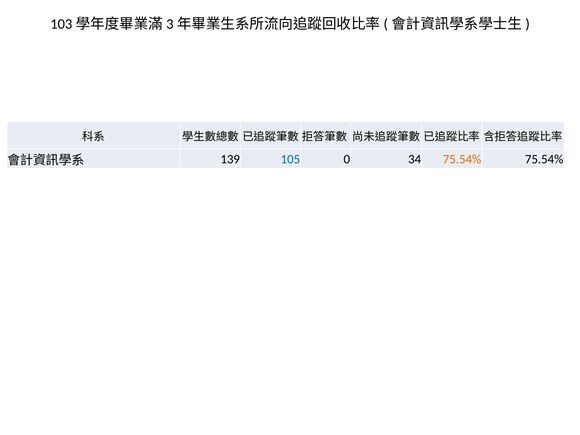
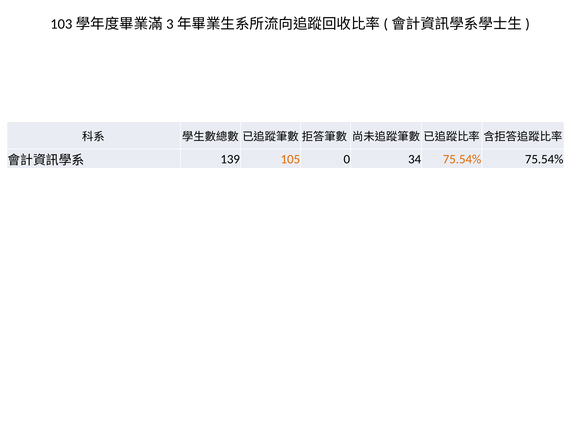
105 colour: blue -> orange
